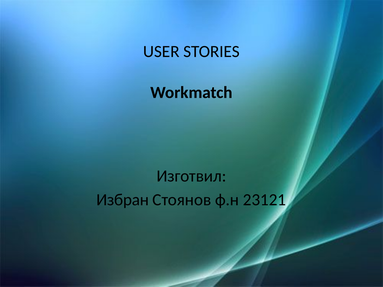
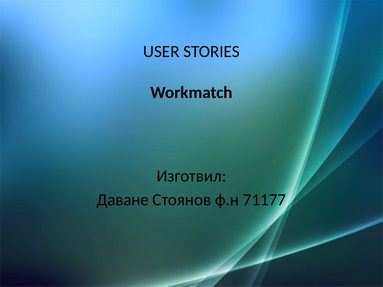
Избран: Избран -> Даване
23121: 23121 -> 71177
